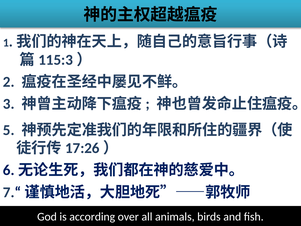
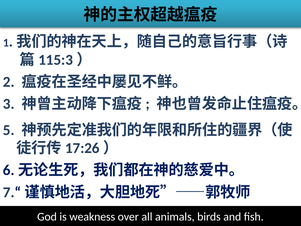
according: according -> weakness
